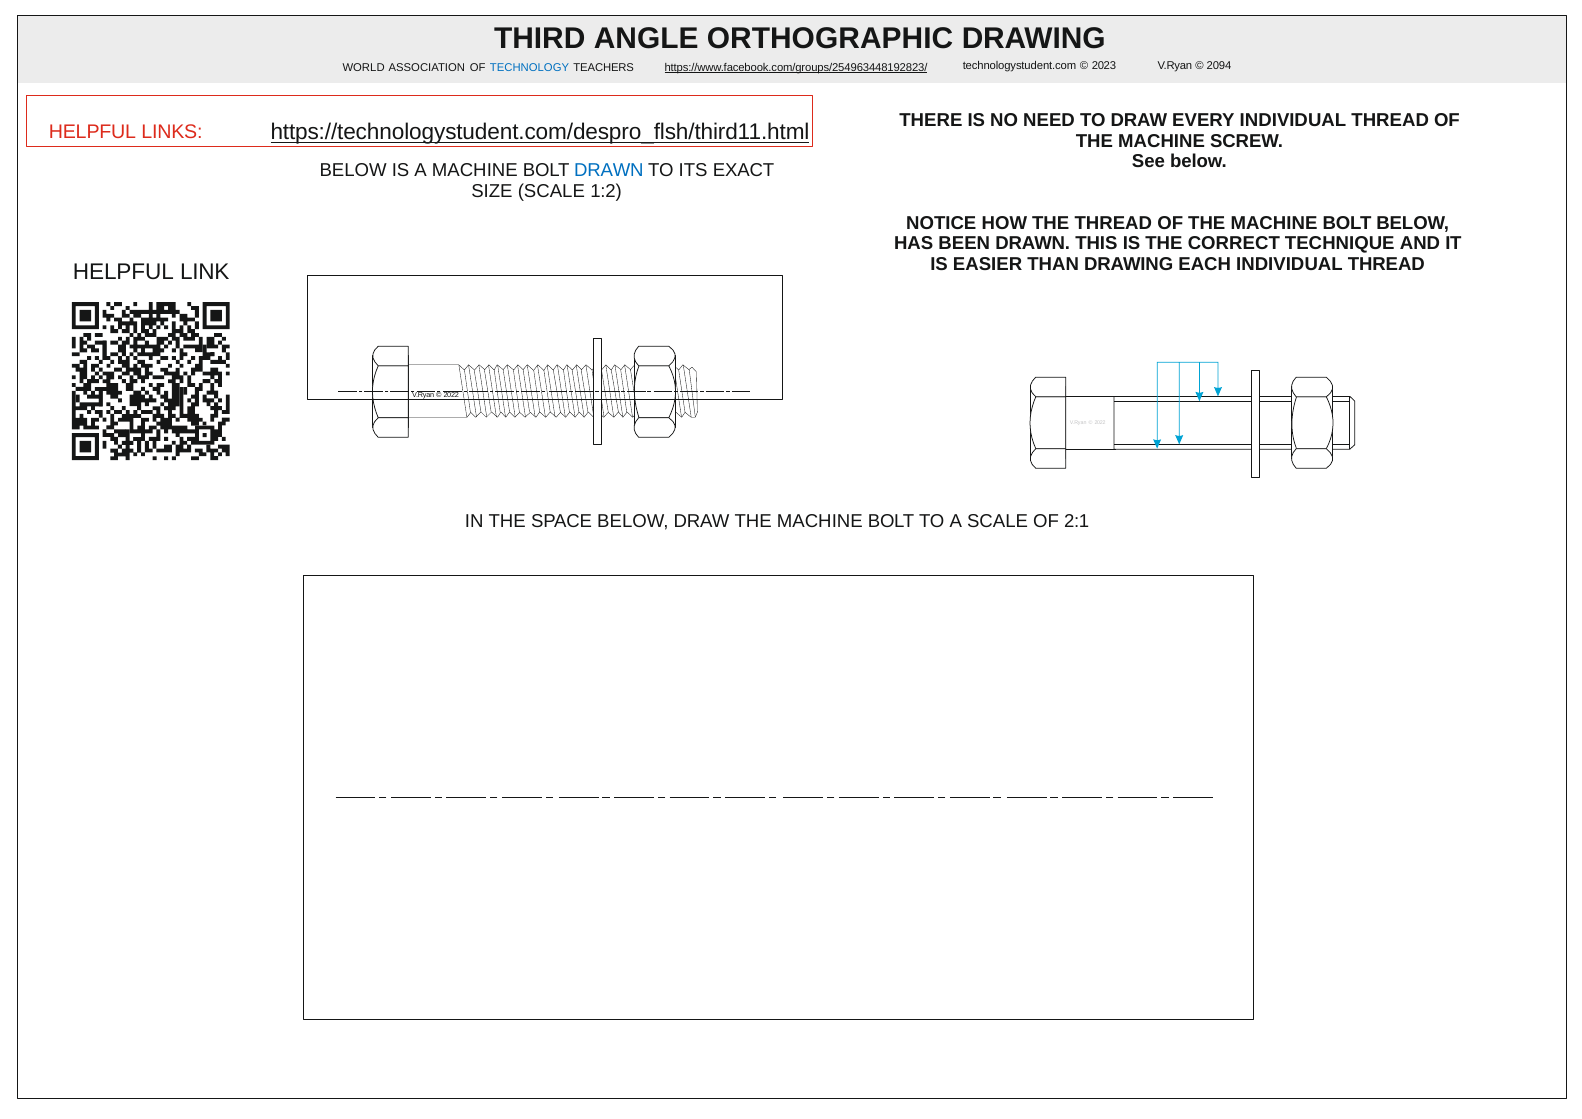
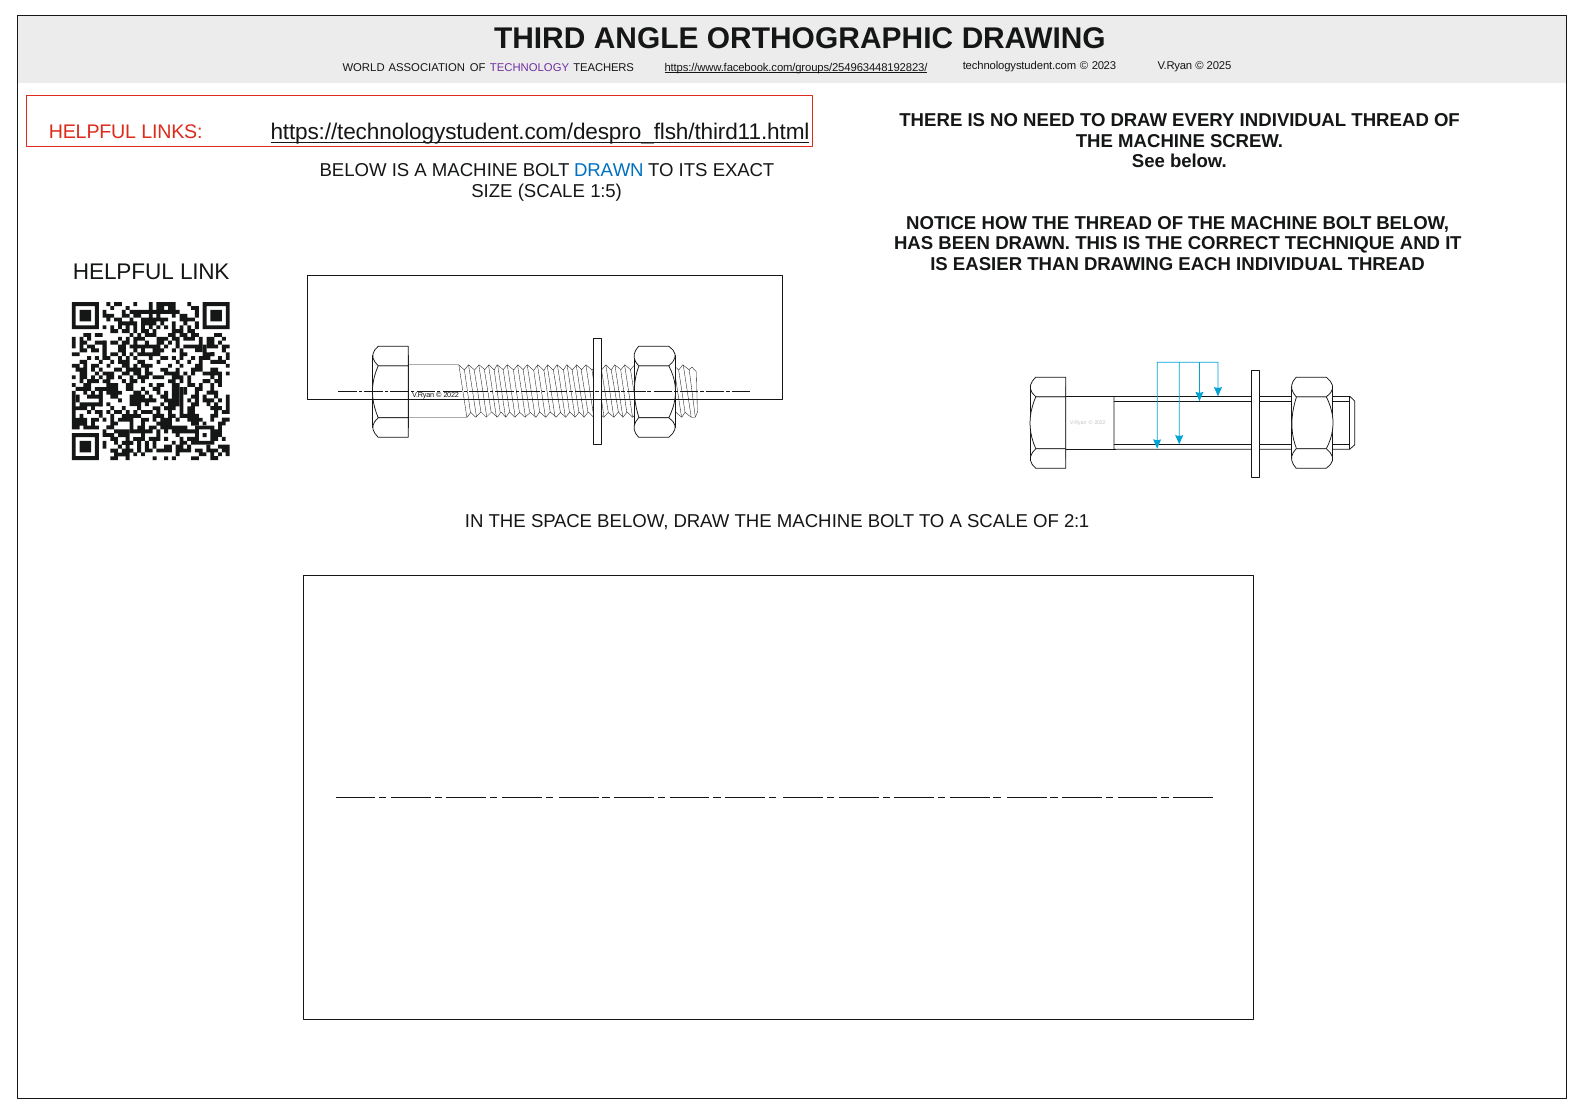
TECHNOLOGY colour: blue -> purple
2094: 2094 -> 2025
1:2: 1:2 -> 1:5
